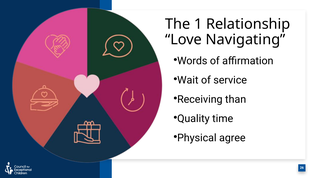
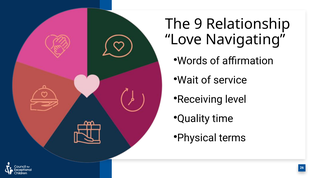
1: 1 -> 9
than: than -> level
agree: agree -> terms
